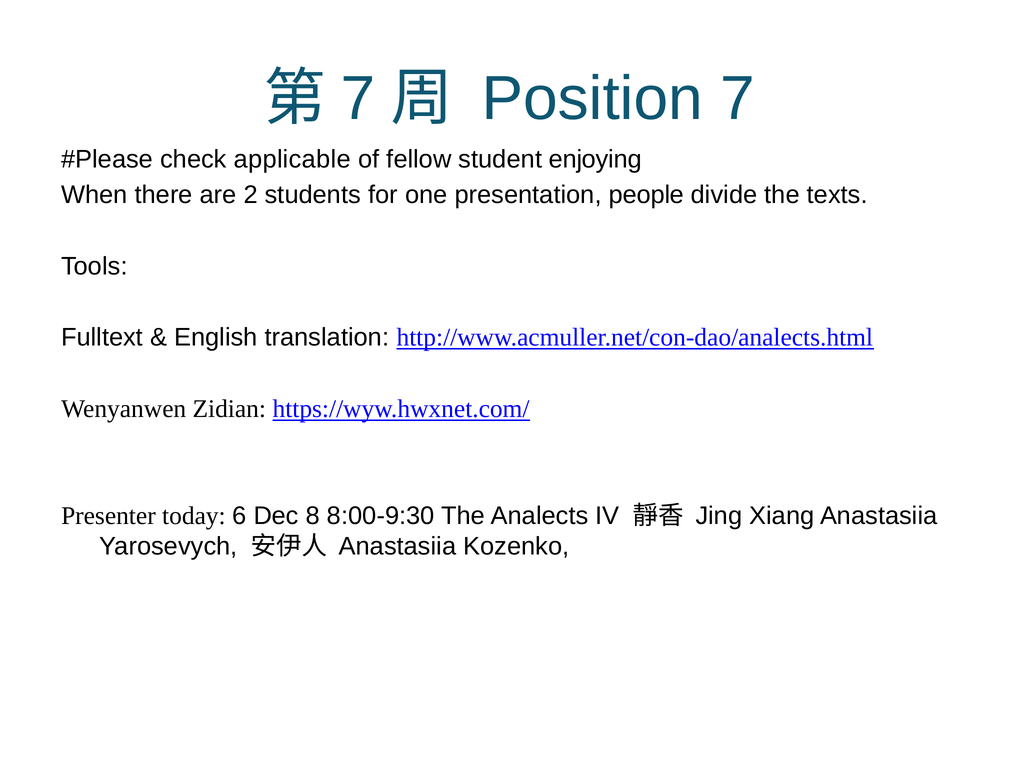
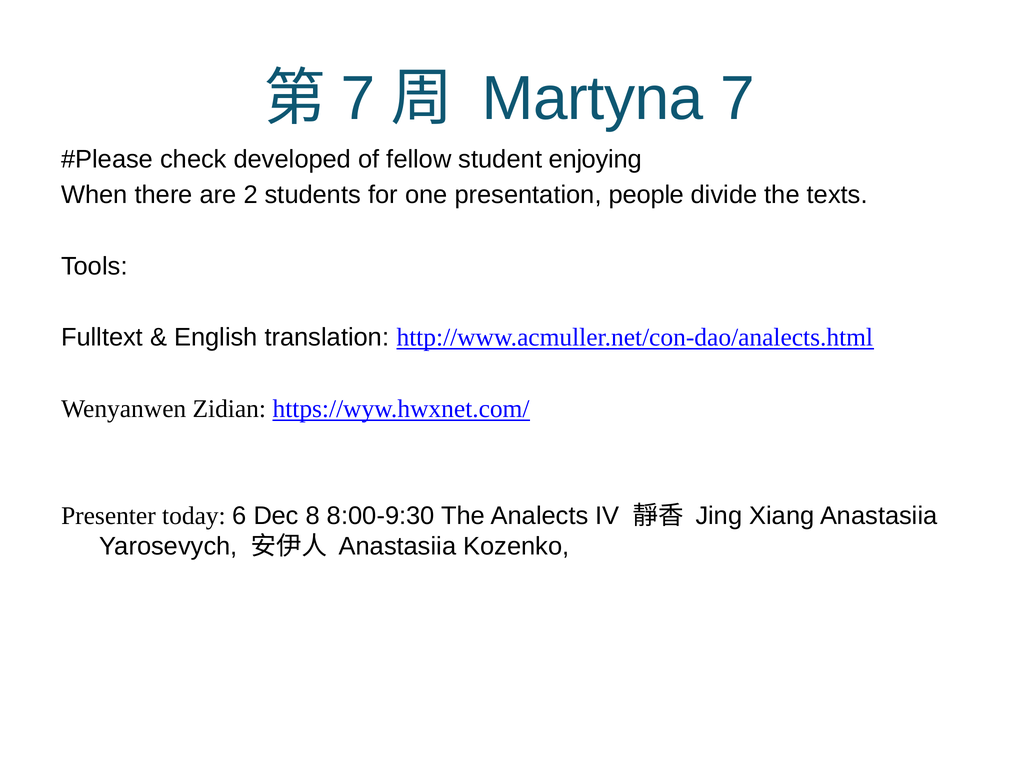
Position: Position -> Martyna
applicable: applicable -> developed
